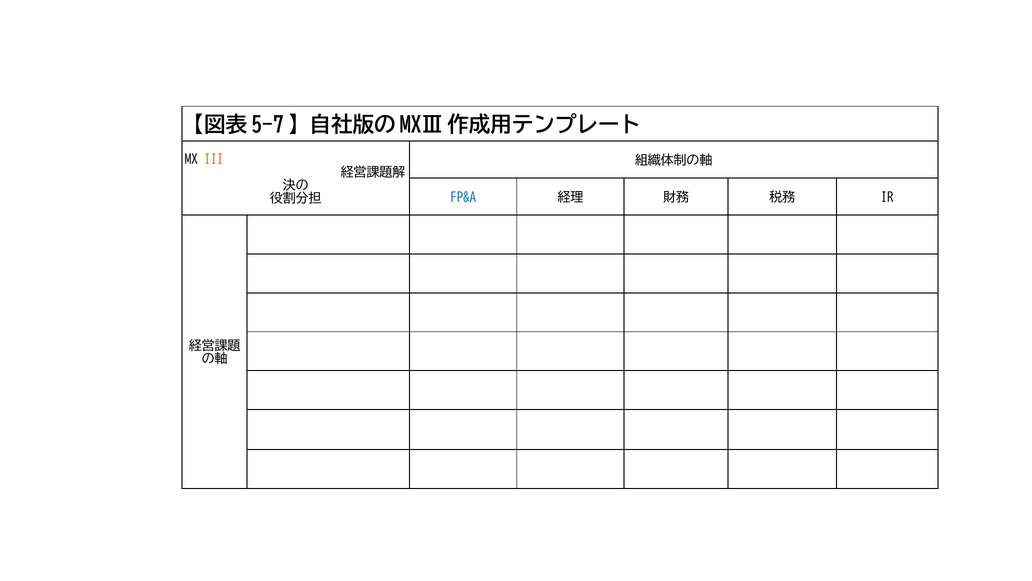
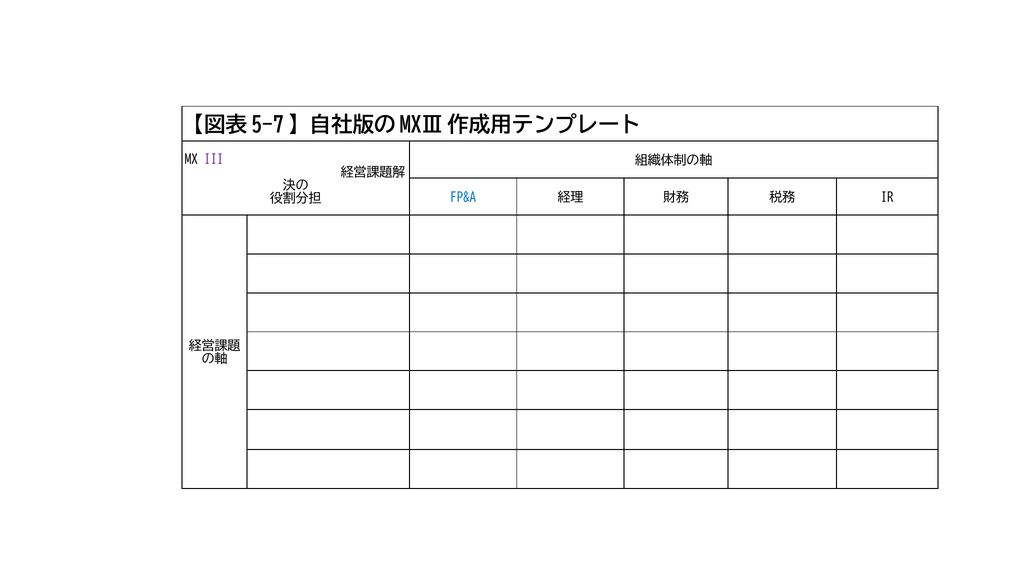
III colour: orange -> purple
